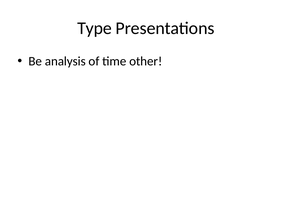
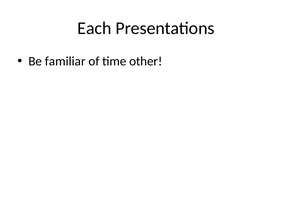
Type: Type -> Each
analysis: analysis -> familiar
